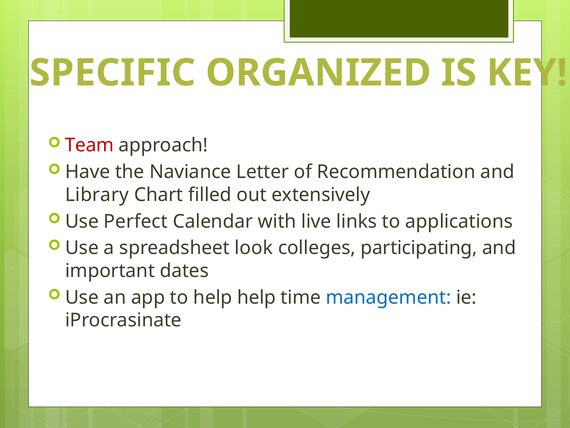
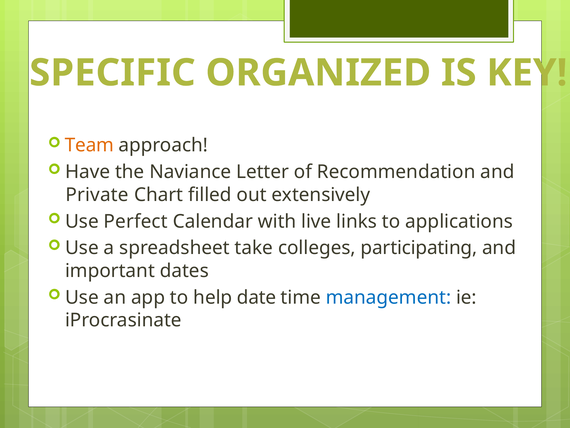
Team colour: red -> orange
Library: Library -> Private
look: look -> take
help help: help -> date
